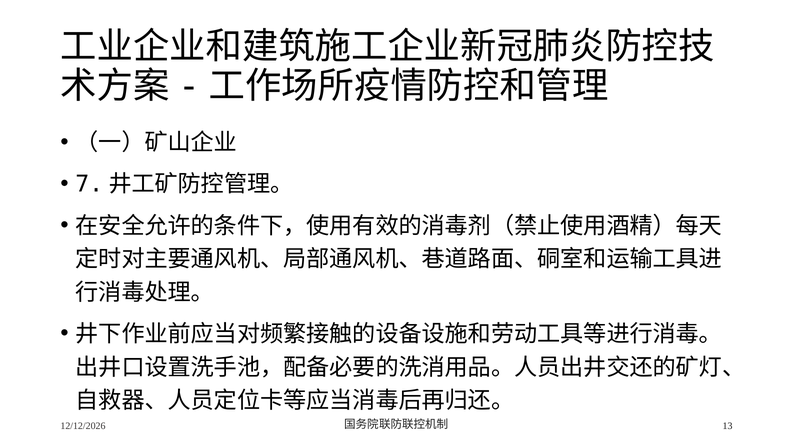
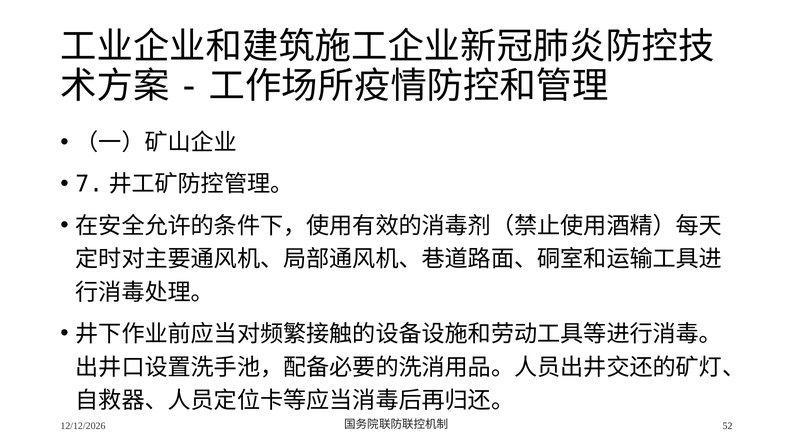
13: 13 -> 52
